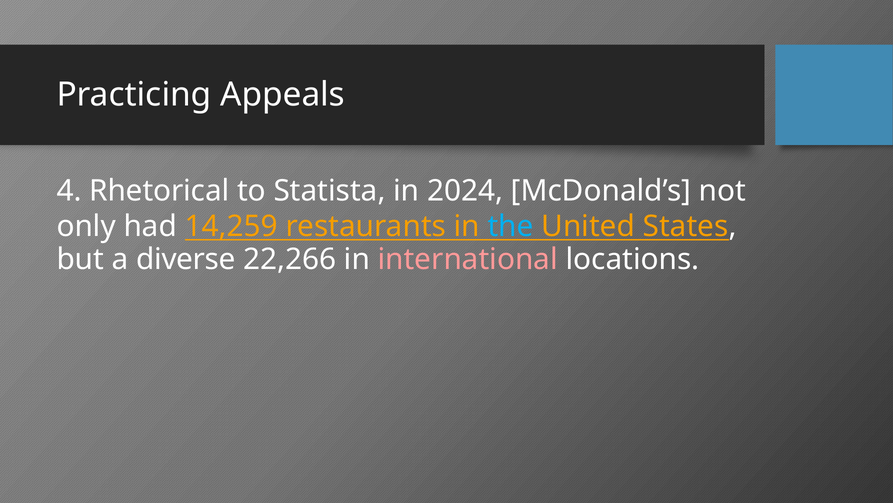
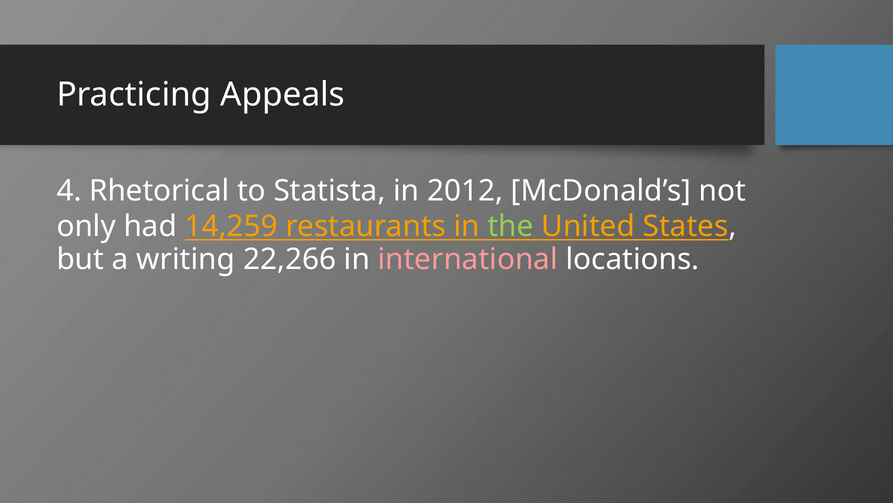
2024: 2024 -> 2012
the colour: light blue -> light green
diverse: diverse -> writing
